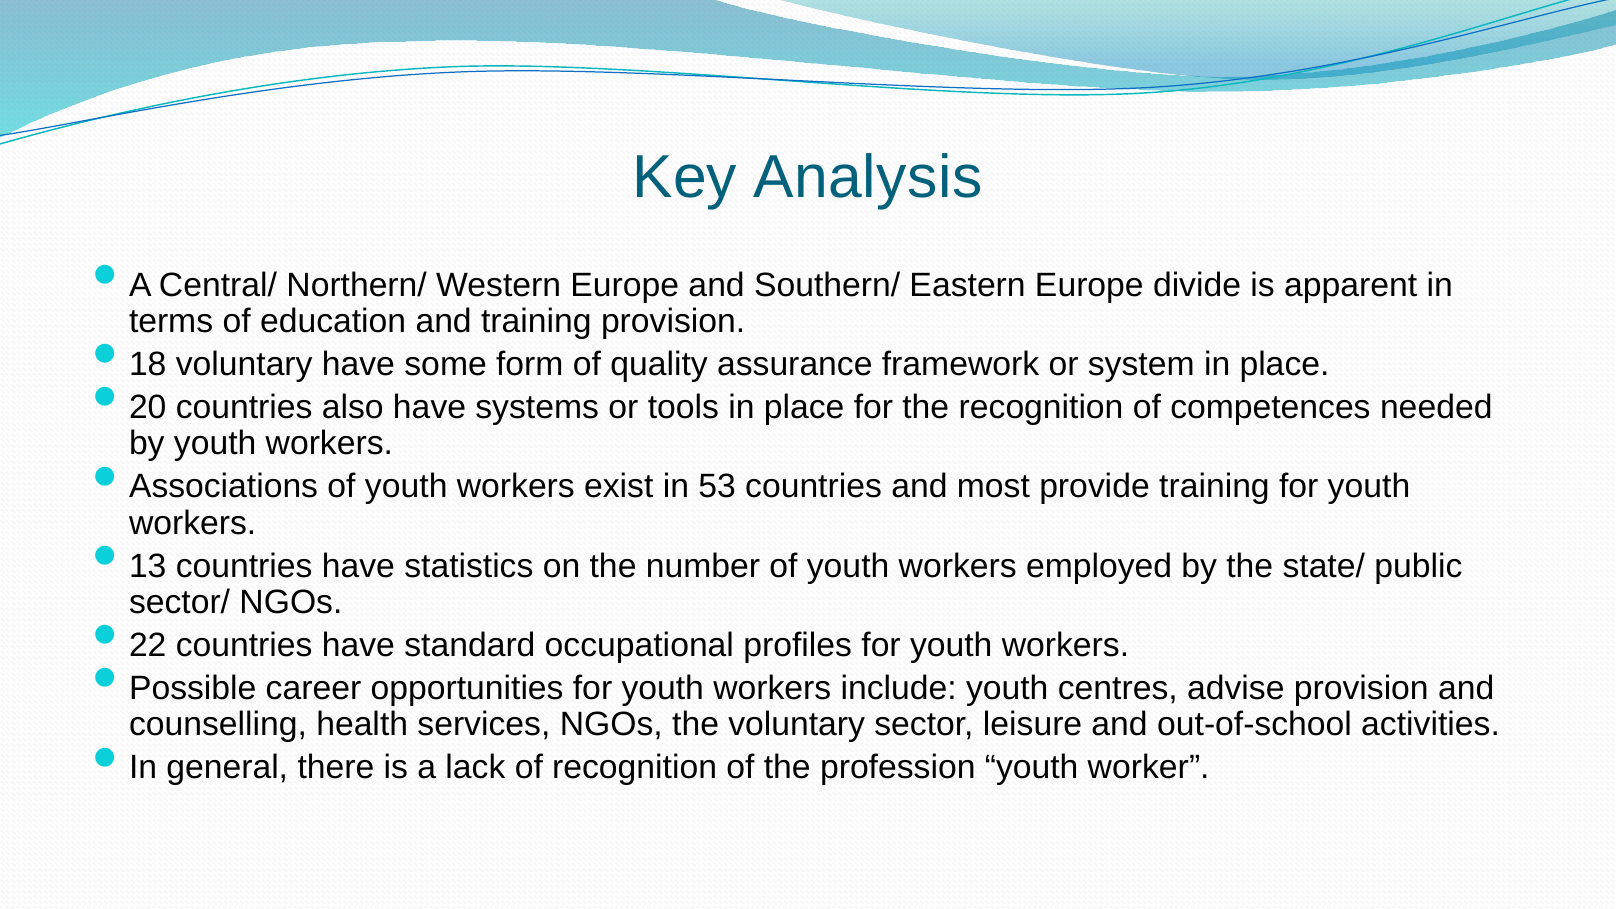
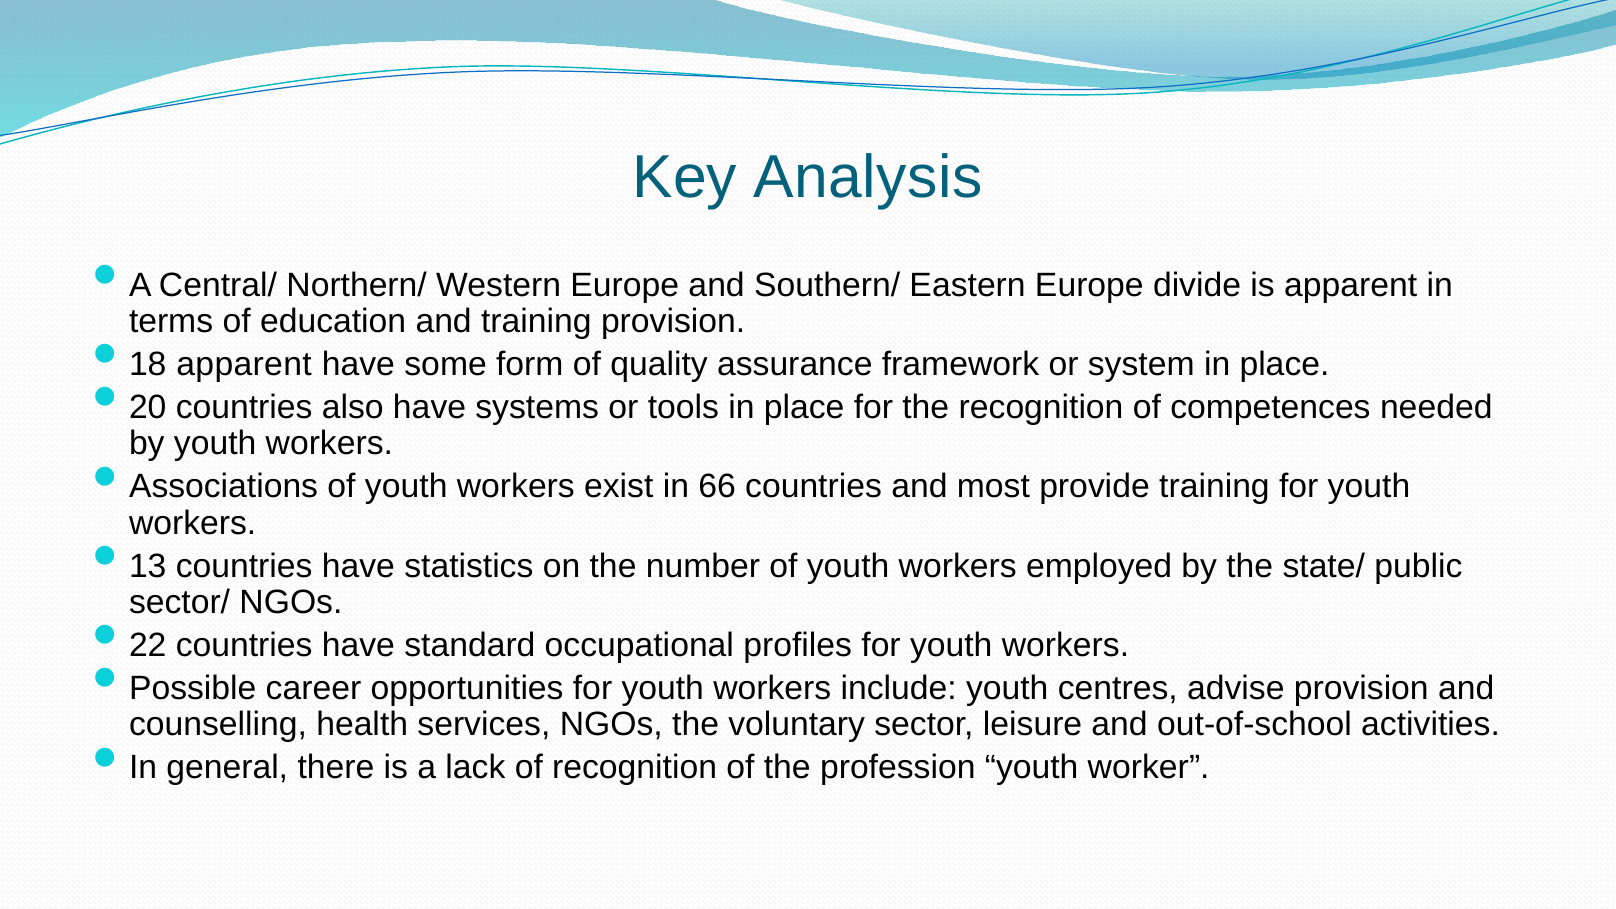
18 voluntary: voluntary -> apparent
53: 53 -> 66
